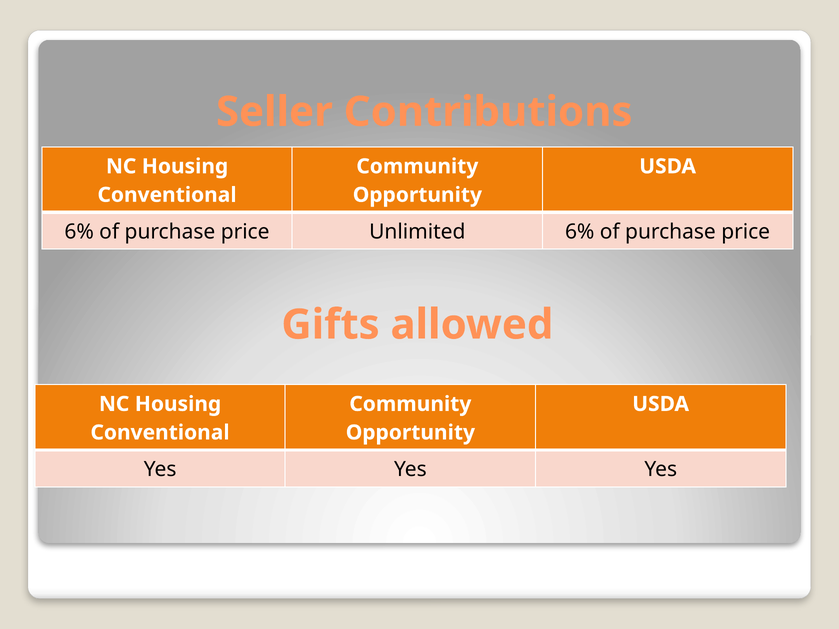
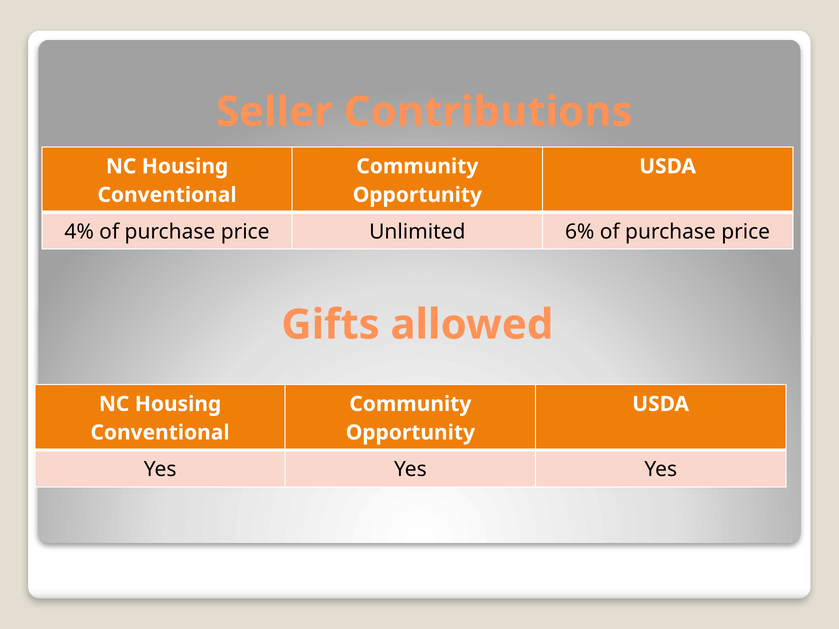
6% at (79, 232): 6% -> 4%
